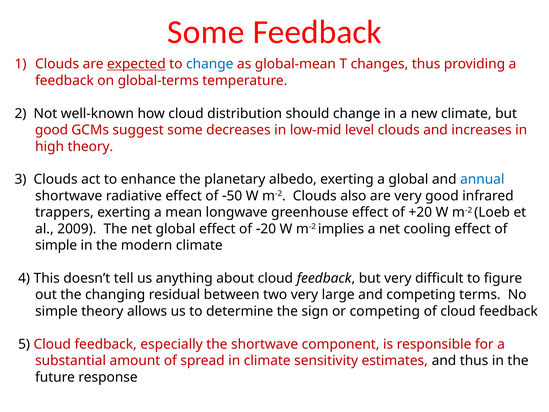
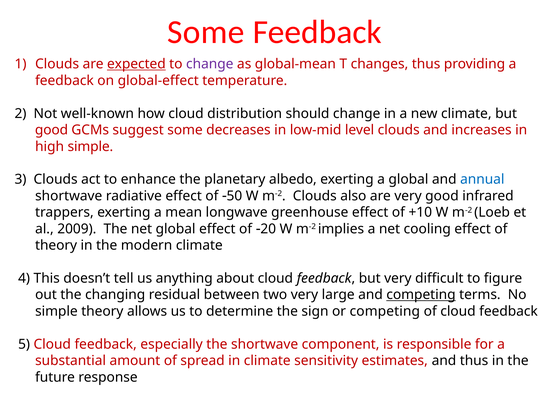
change at (210, 64) colour: blue -> purple
global-terms: global-terms -> global-effect
high theory: theory -> simple
+20: +20 -> +10
simple at (56, 245): simple -> theory
competing at (421, 295) underline: none -> present
